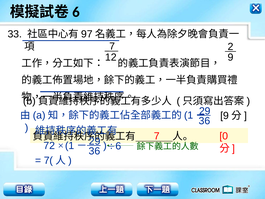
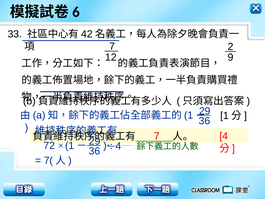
97: 97 -> 42
9 at (225, 116): 9 -> 1
0 at (224, 136): 0 -> 4
6 at (118, 146): 6 -> 4
